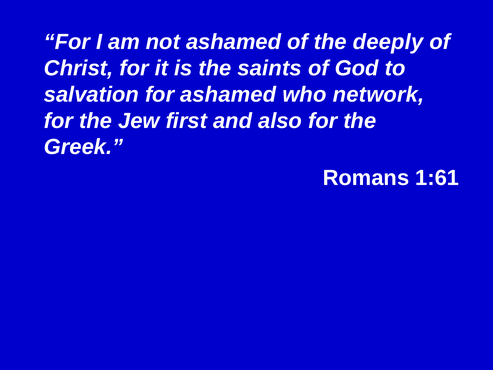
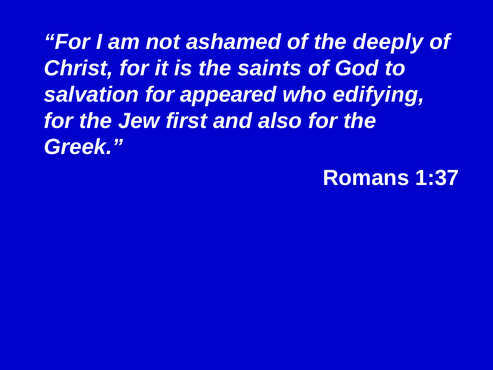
for ashamed: ashamed -> appeared
network: network -> edifying
1:61: 1:61 -> 1:37
